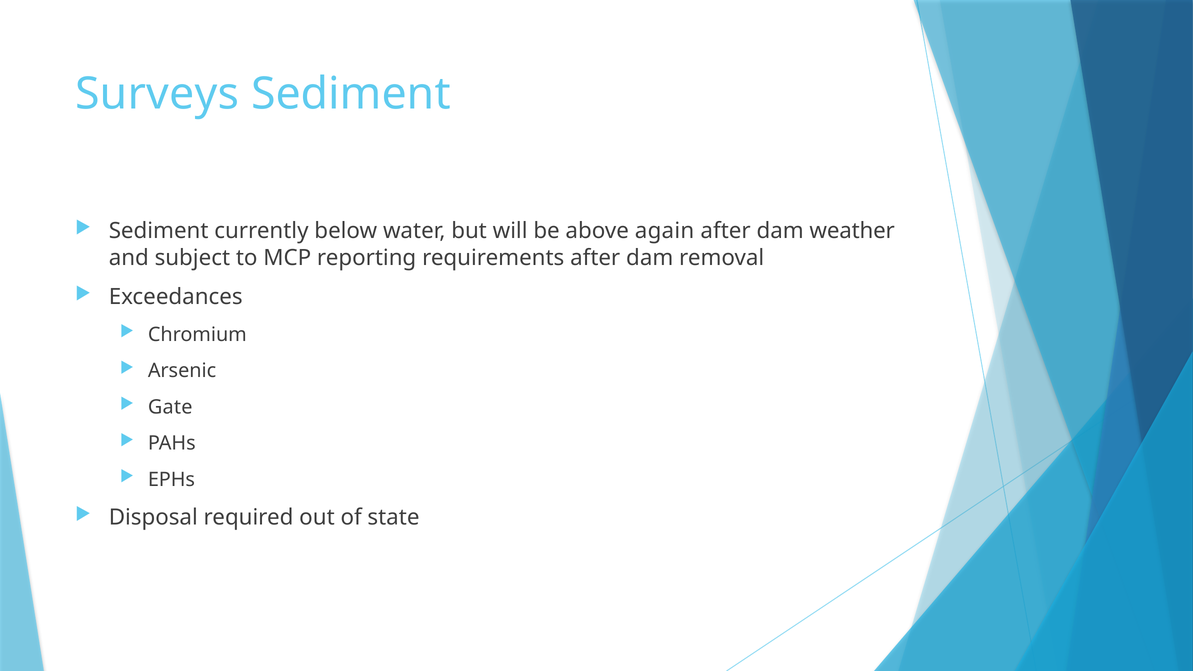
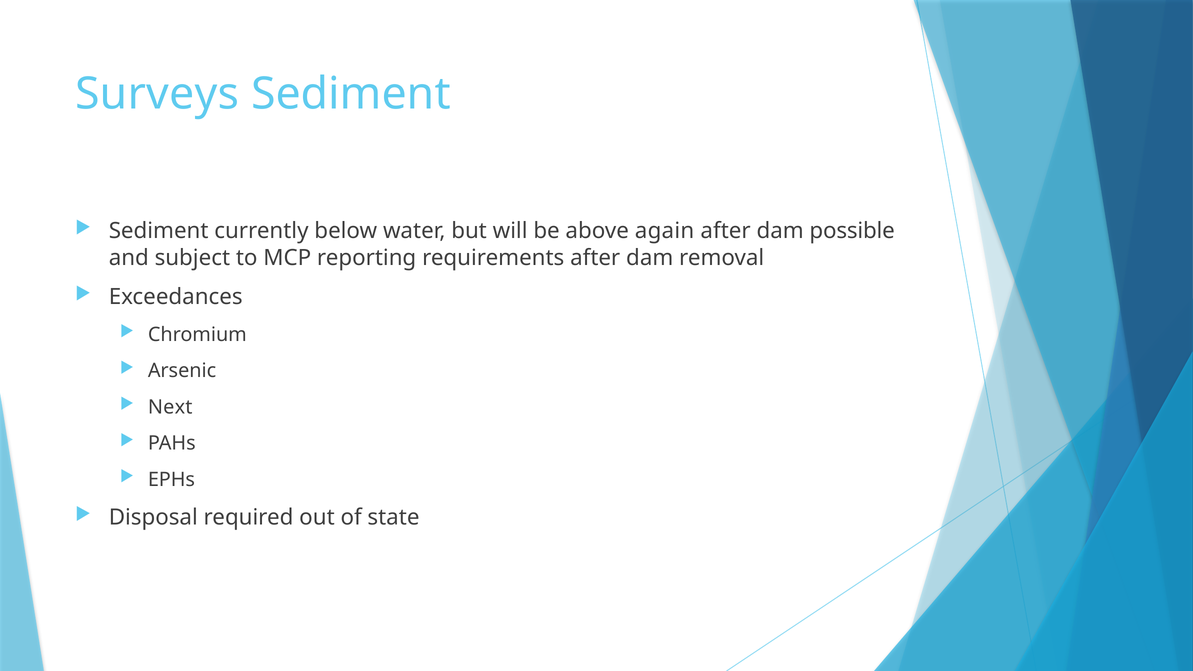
weather: weather -> possible
Gate: Gate -> Next
